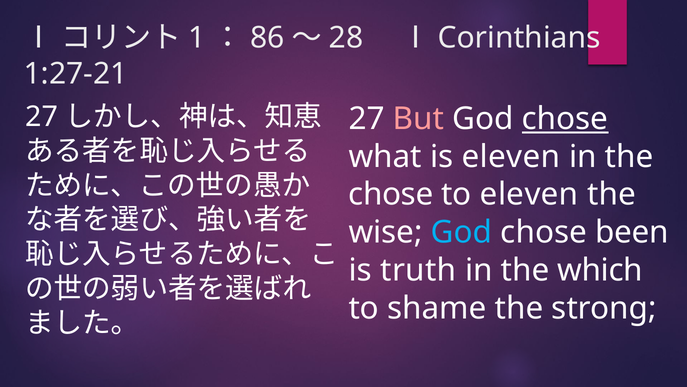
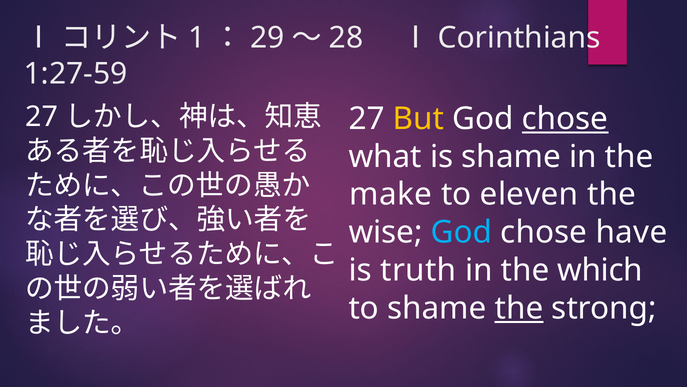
86: 86 -> 29
1:27-21: 1:27-21 -> 1:27-59
But colour: pink -> yellow
is eleven: eleven -> shame
chose at (391, 194): chose -> make
been: been -> have
the at (519, 308) underline: none -> present
